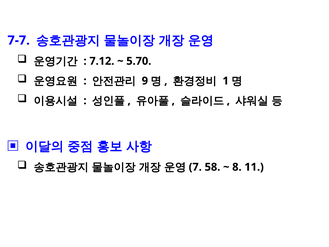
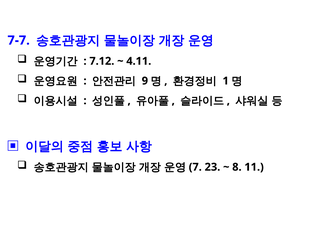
5.70: 5.70 -> 4.11
58: 58 -> 23
